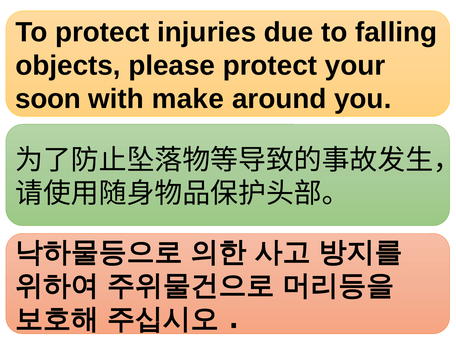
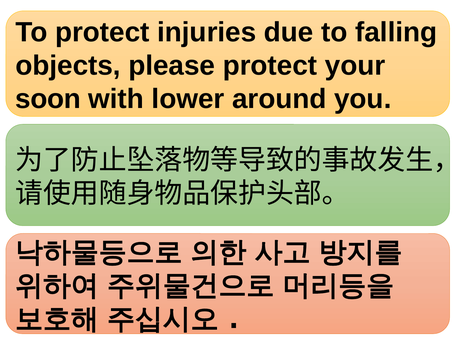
make: make -> lower
